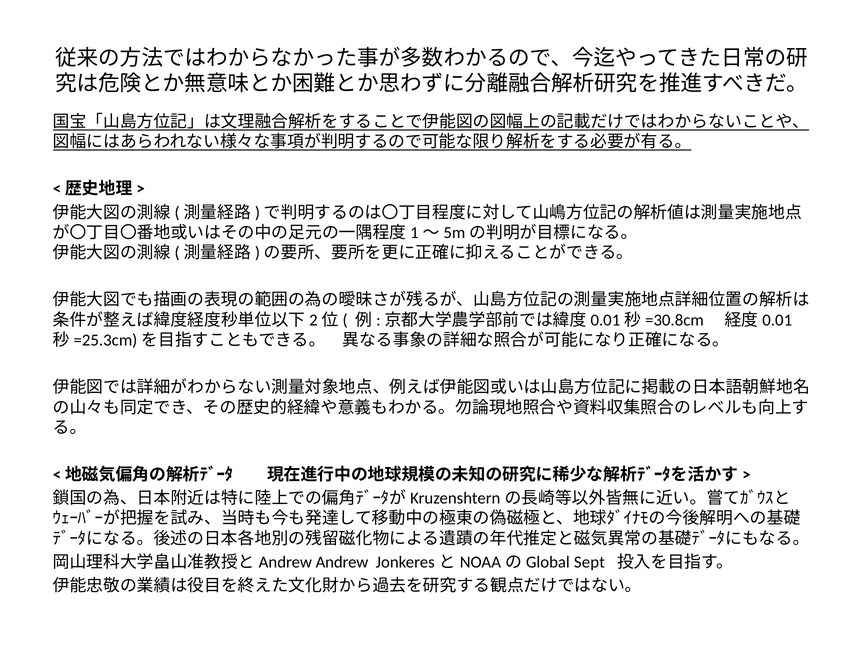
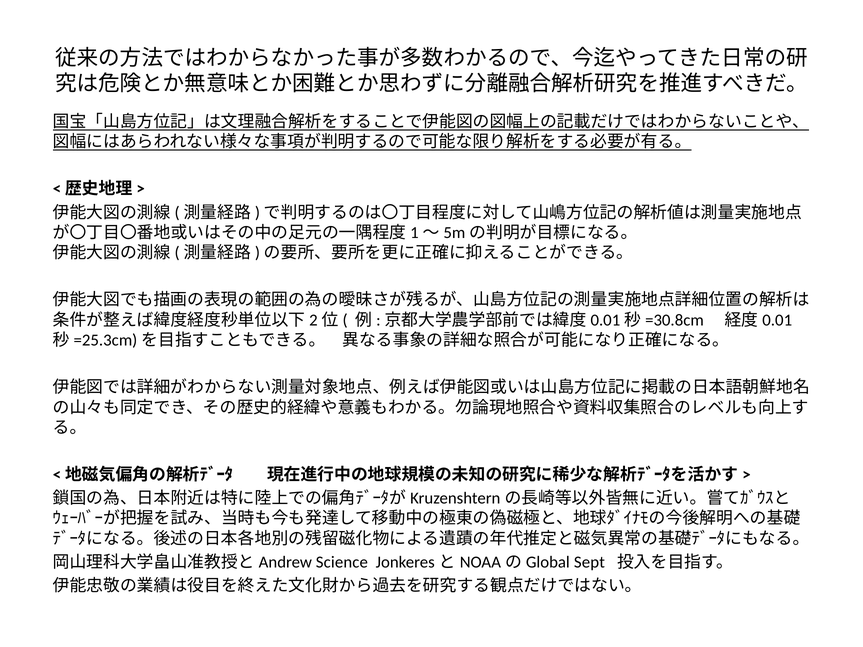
Andrew: Andrew -> Science
